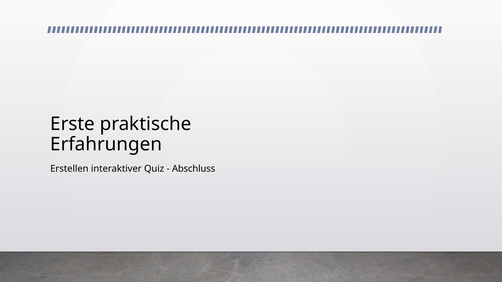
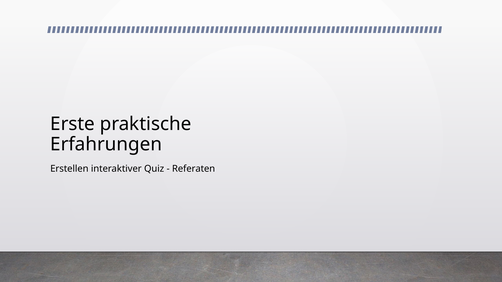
Abschluss: Abschluss -> Referaten
